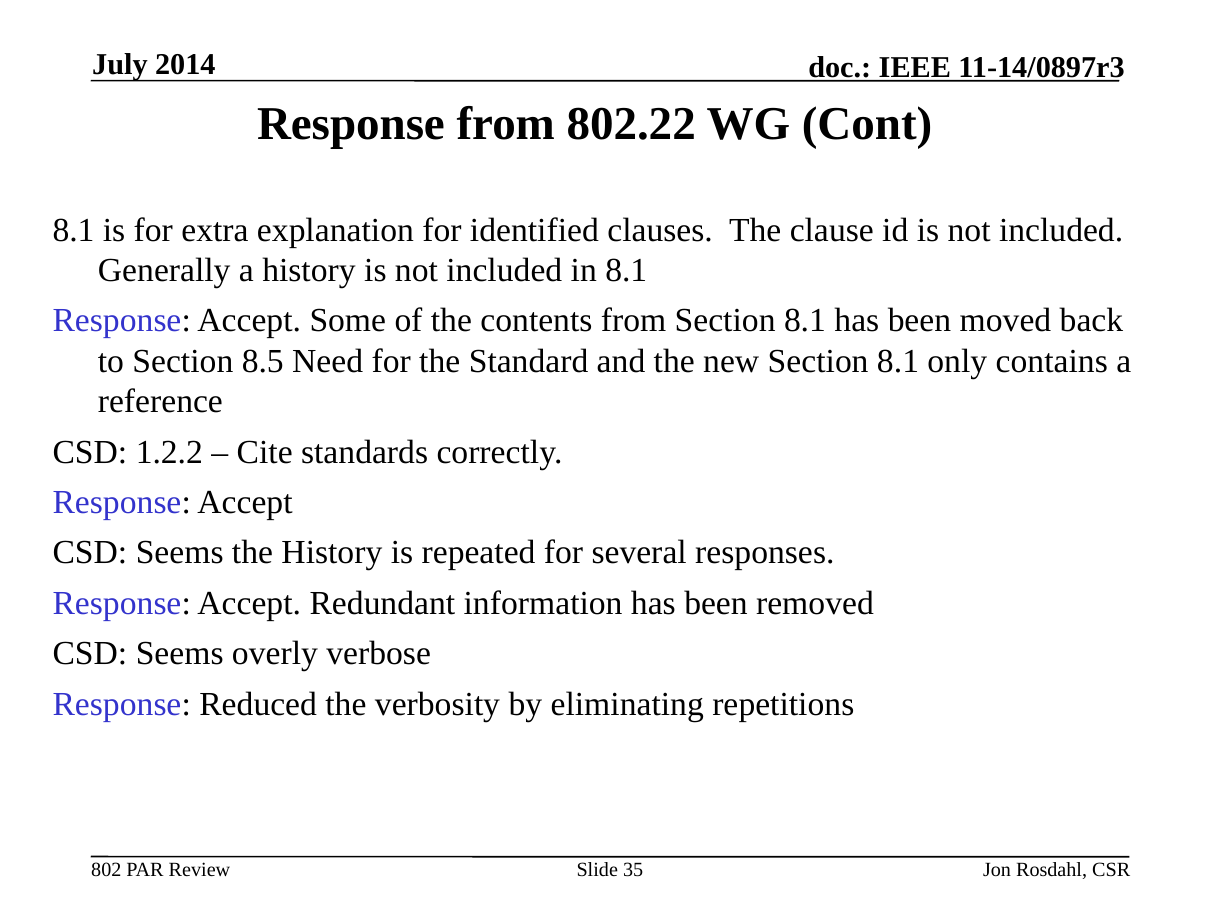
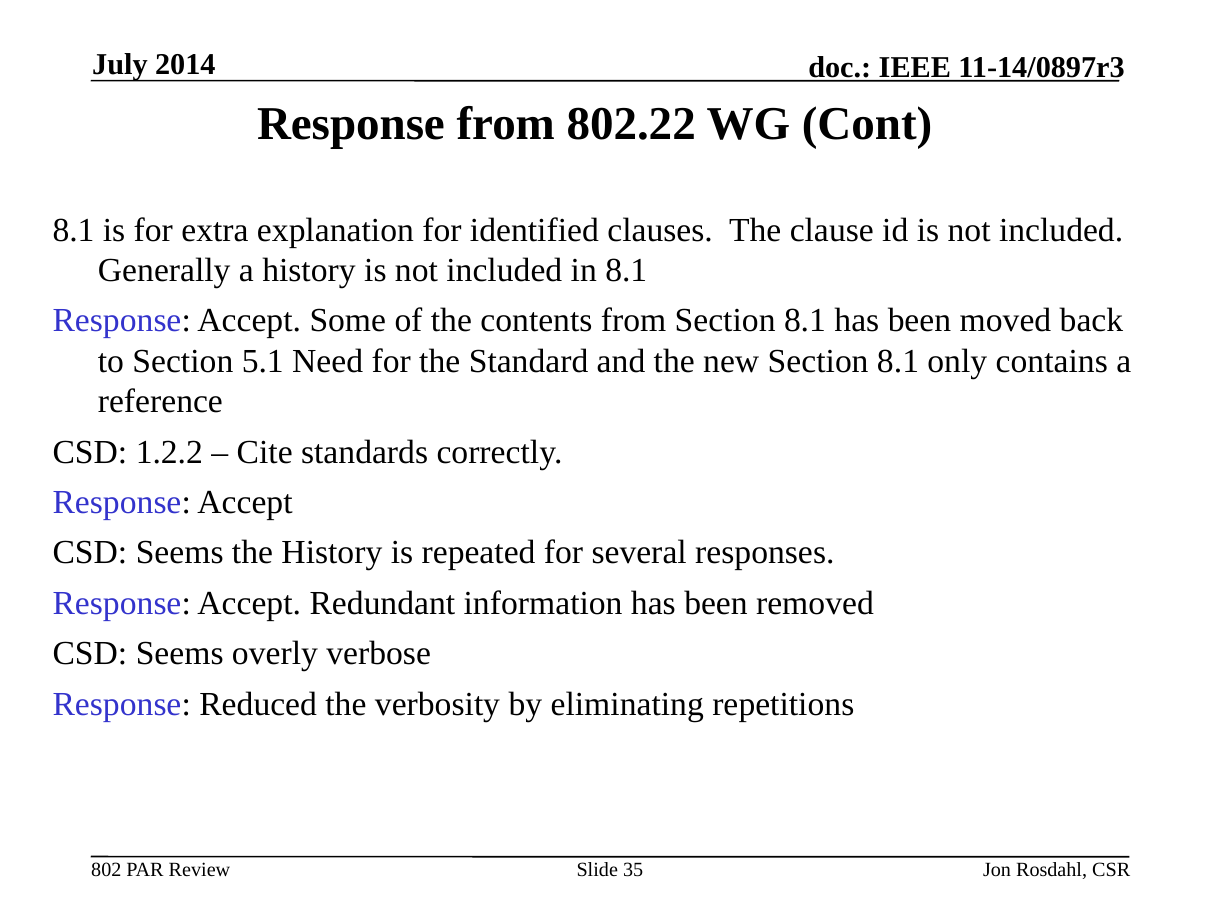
8.5: 8.5 -> 5.1
